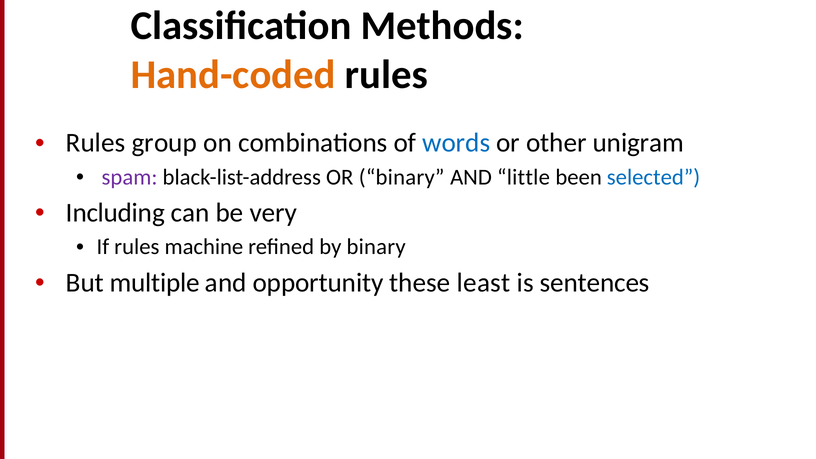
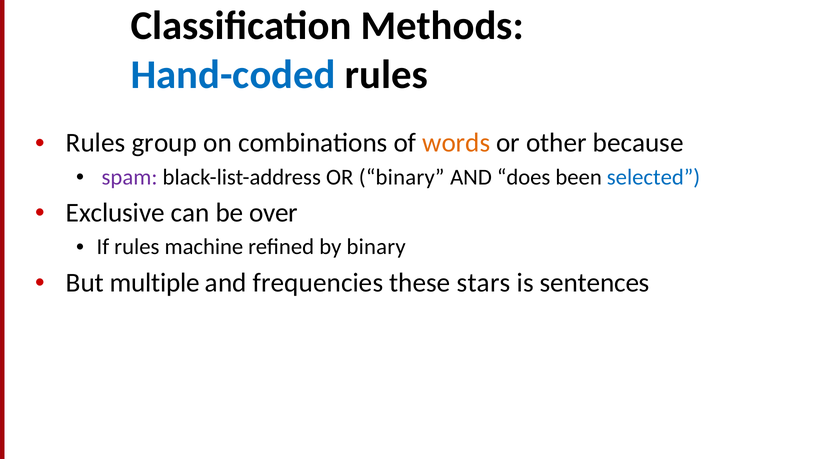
Hand-coded colour: orange -> blue
words colour: blue -> orange
unigram: unigram -> because
little: little -> does
Including: Including -> Exclusive
very: very -> over
opportunity: opportunity -> frequencies
least: least -> stars
